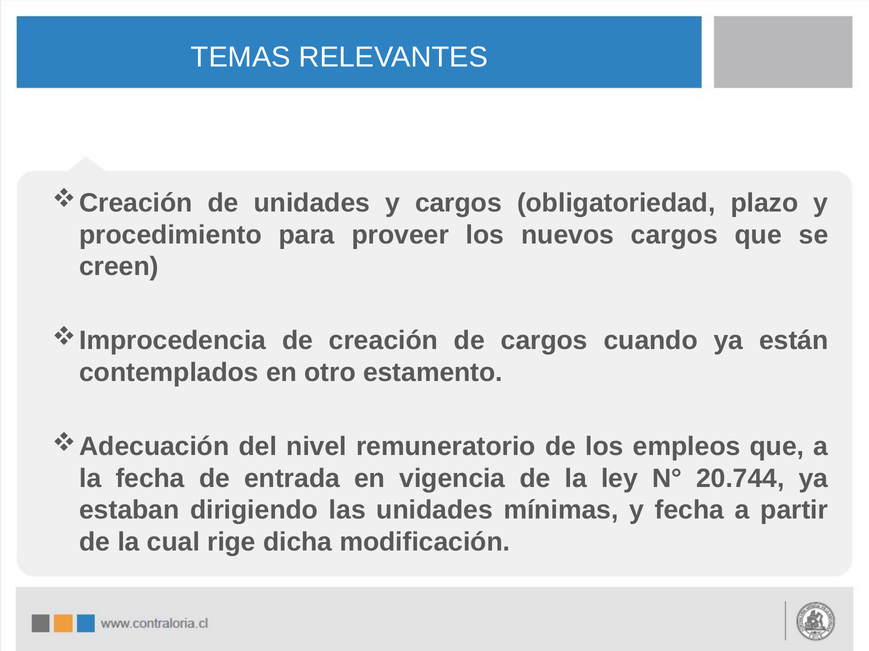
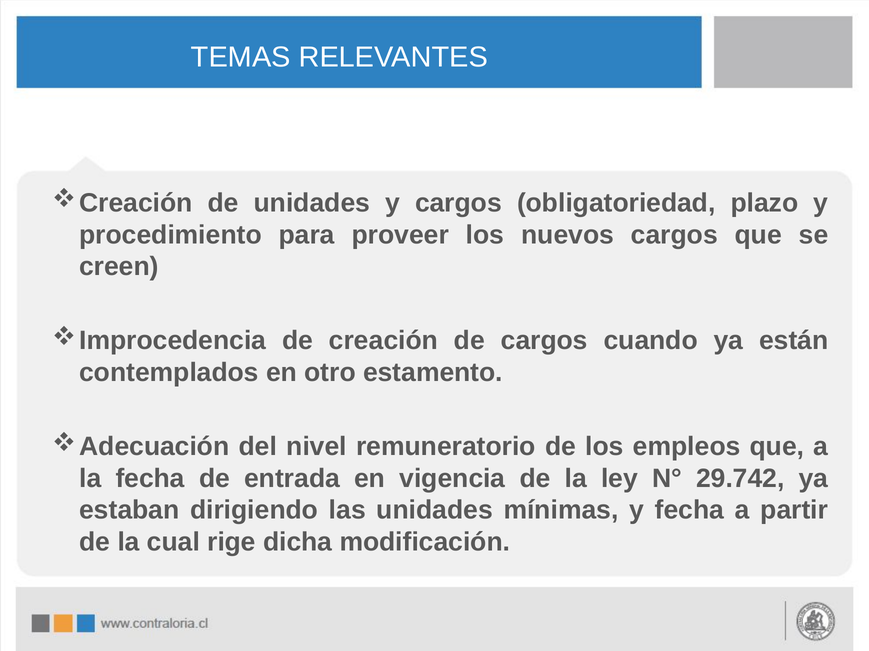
20.744: 20.744 -> 29.742
